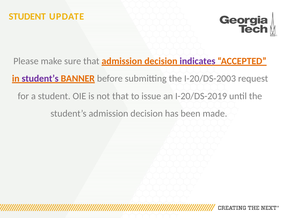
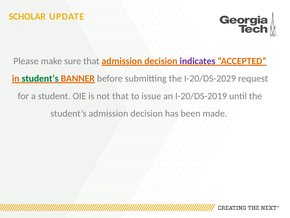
STUDENT at (27, 16): STUDENT -> SCHOLAR
student’s at (40, 78) colour: purple -> green
I-20/DS-2003: I-20/DS-2003 -> I-20/DS-2029
